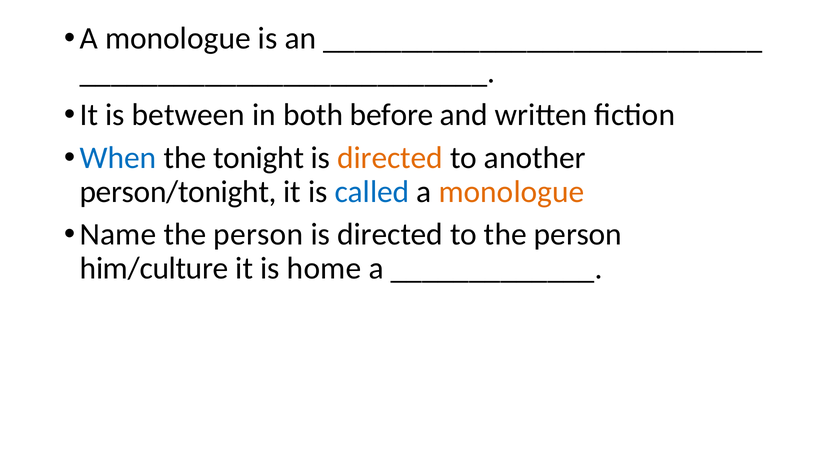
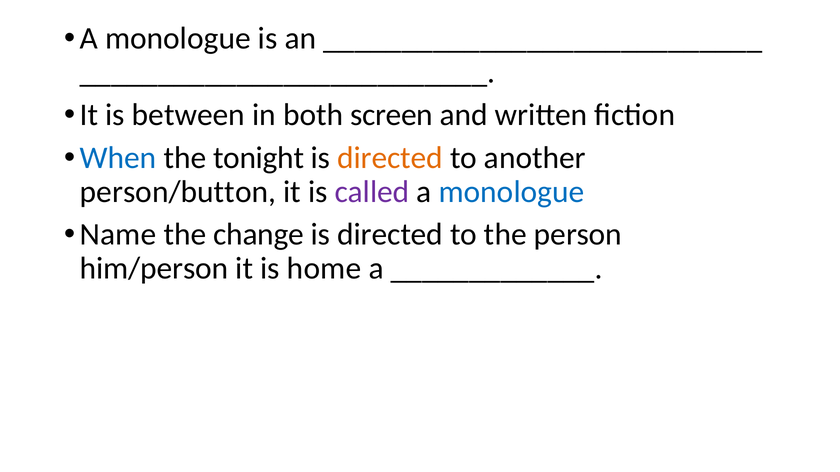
before: before -> screen
person/tonight: person/tonight -> person/button
called colour: blue -> purple
monologue at (512, 192) colour: orange -> blue
person at (258, 235): person -> change
him/culture: him/culture -> him/person
